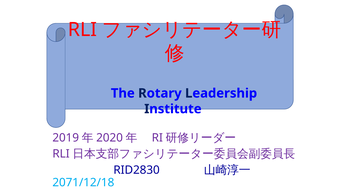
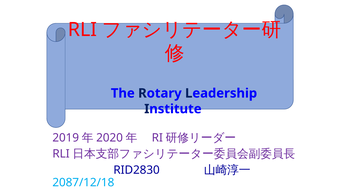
2071/12/18: 2071/12/18 -> 2087/12/18
